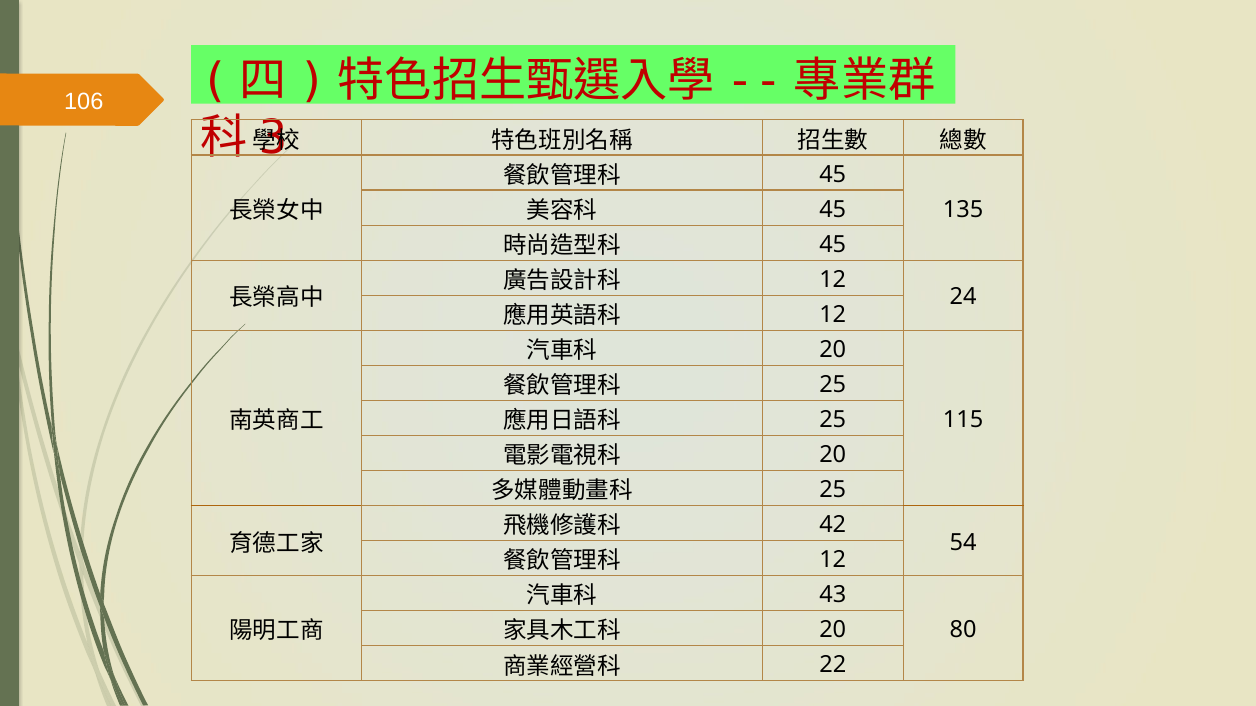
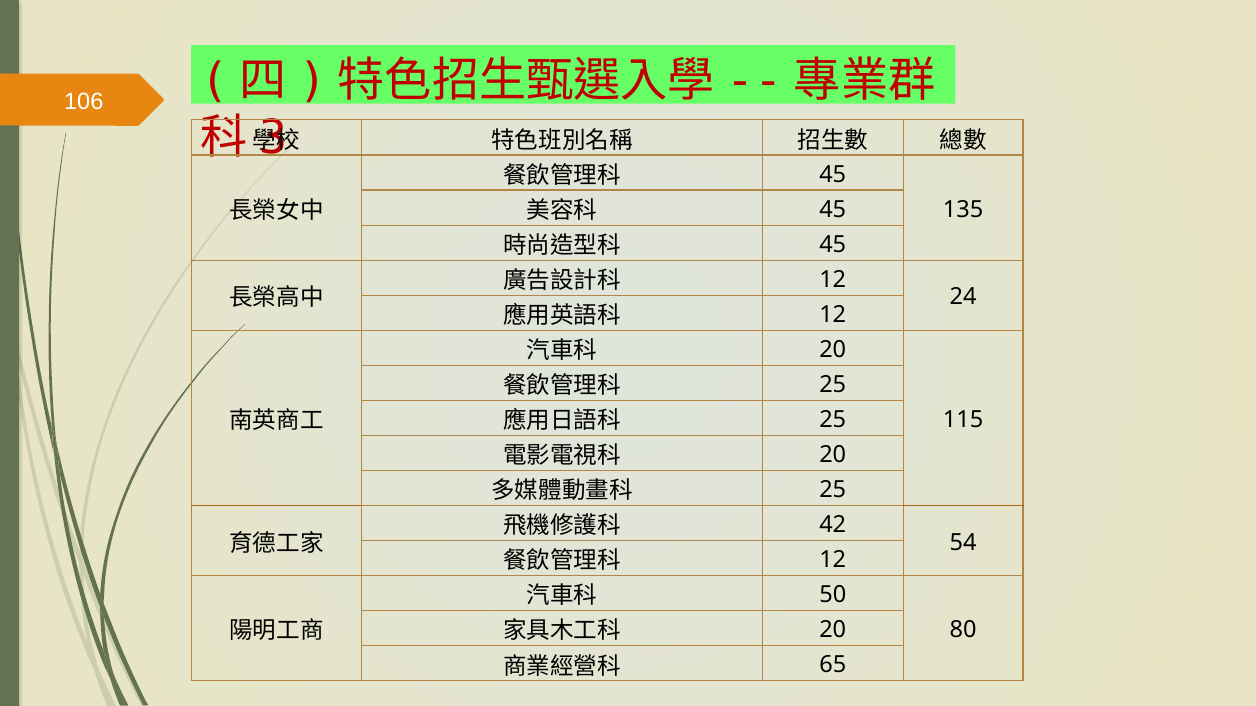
43: 43 -> 50
22: 22 -> 65
